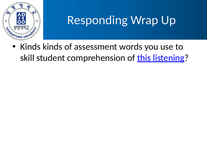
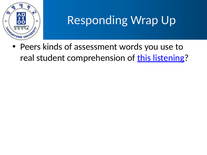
Kinds at (30, 47): Kinds -> Peers
skill: skill -> real
